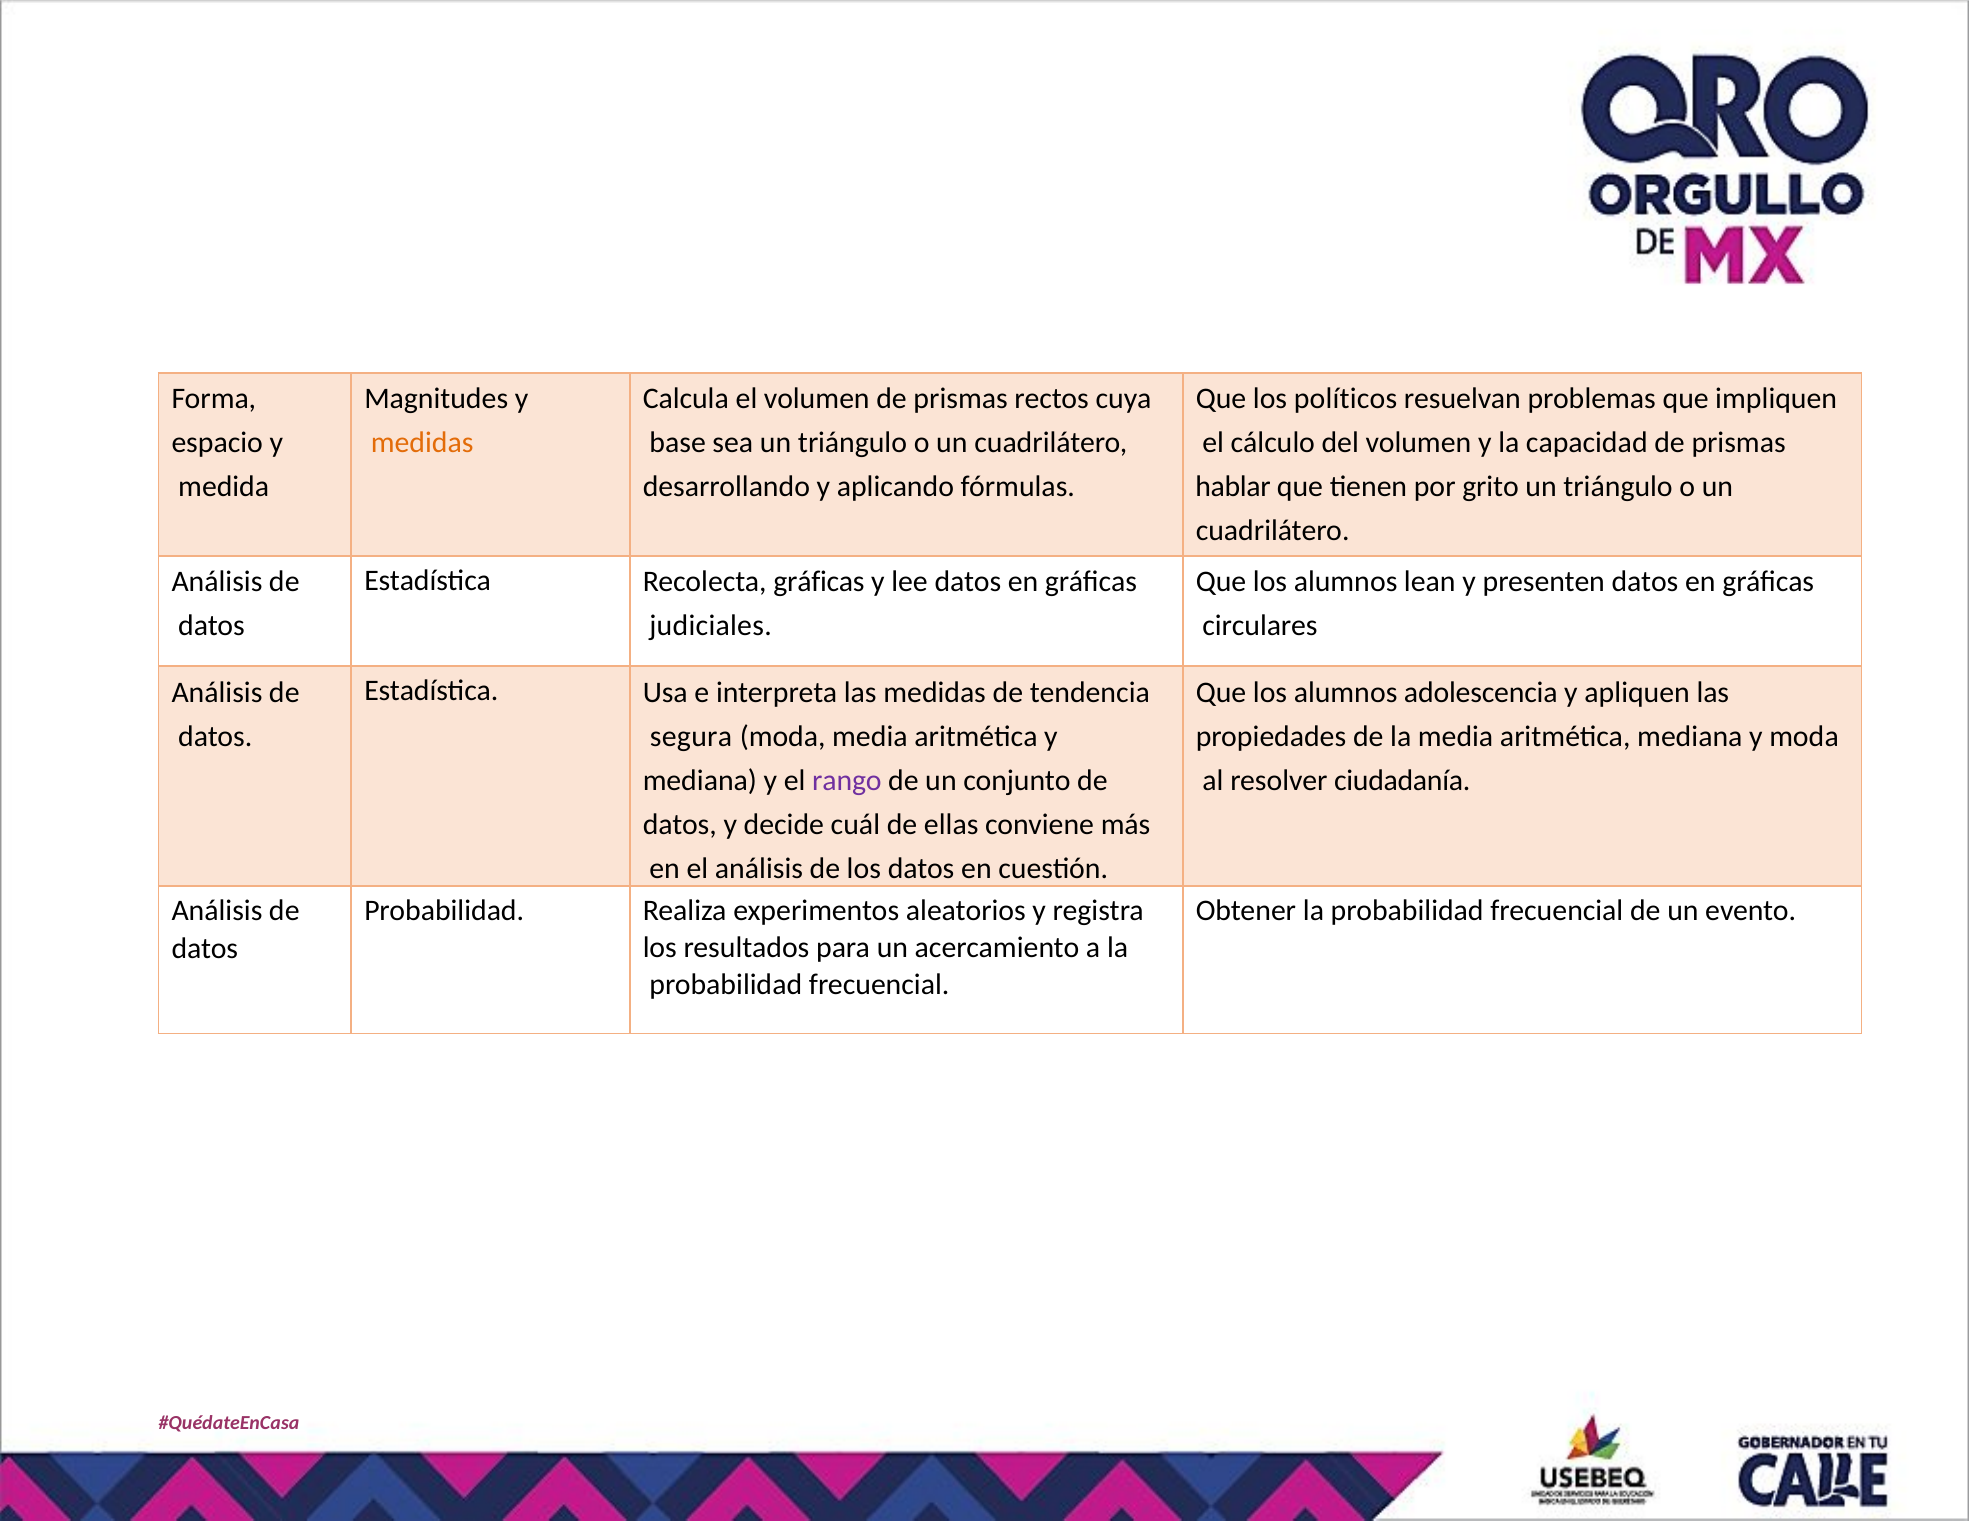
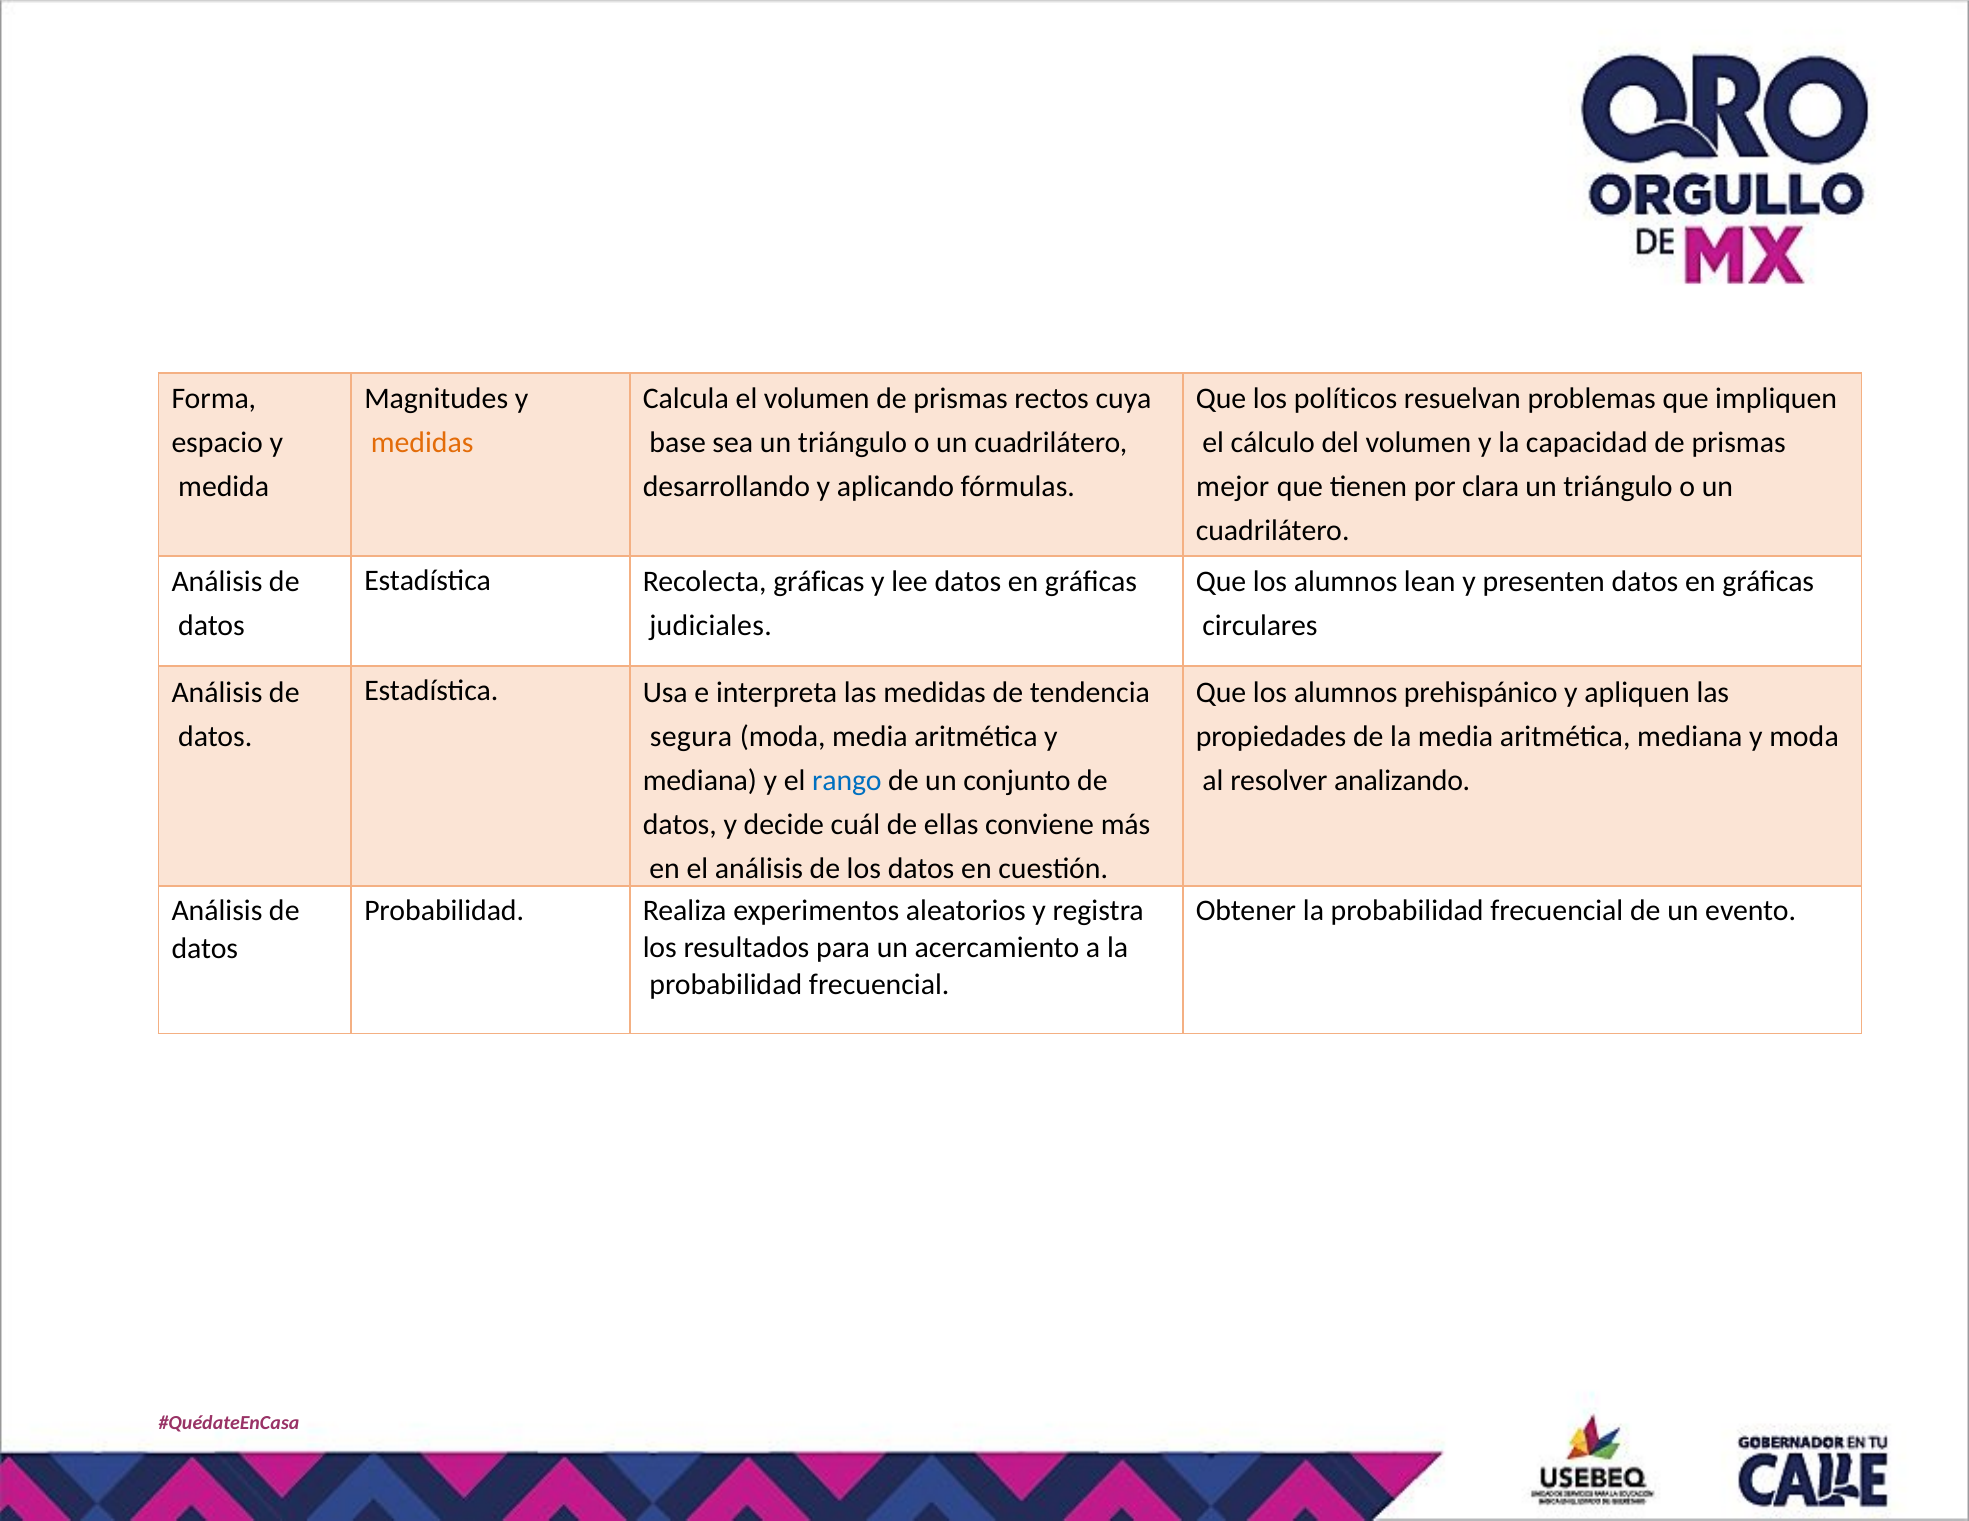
hablar: hablar -> mejor
grito: grito -> clara
adolescencia: adolescencia -> prehispánico
rango colour: purple -> blue
ciudadanía: ciudadanía -> analizando
